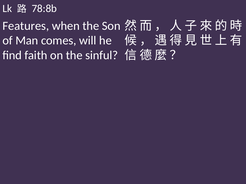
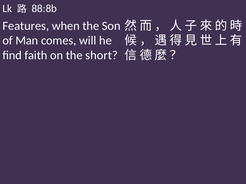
78:8b: 78:8b -> 88:8b
sinful: sinful -> short
